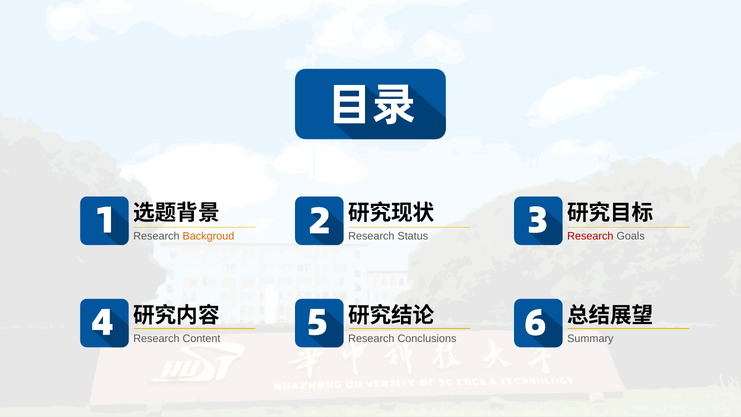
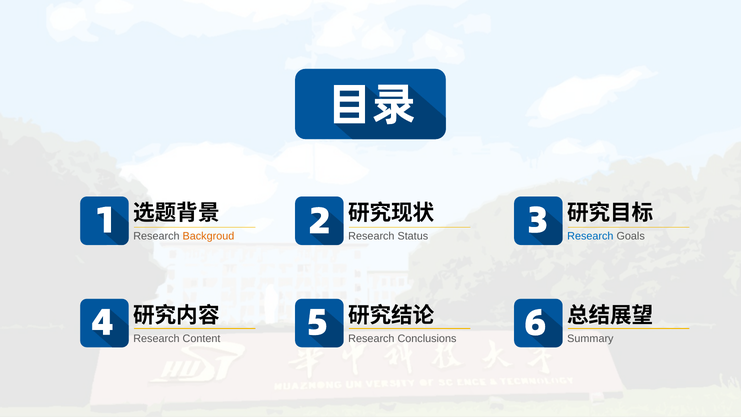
Research at (590, 236) colour: red -> blue
